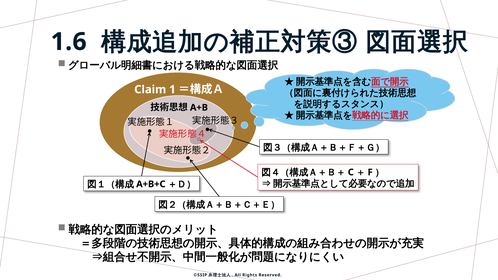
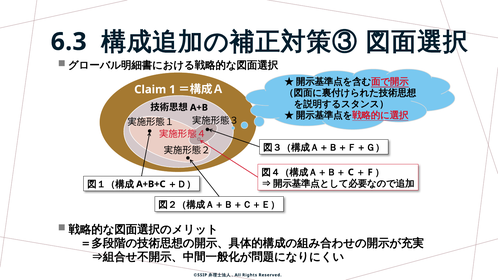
1.6: 1.6 -> 6.3
